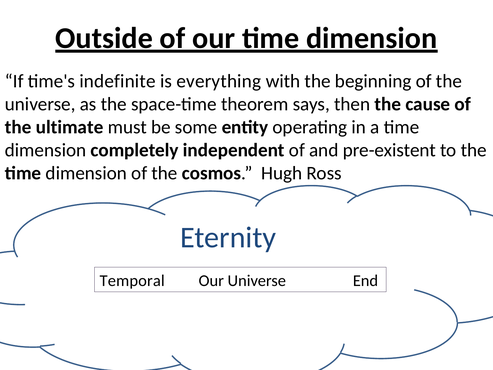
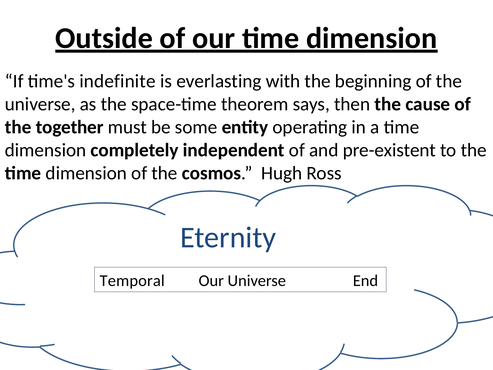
everything: everything -> everlasting
ultimate: ultimate -> together
